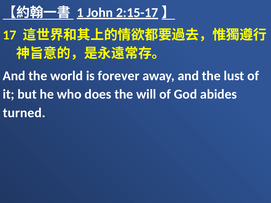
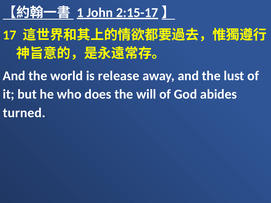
forever: forever -> release
